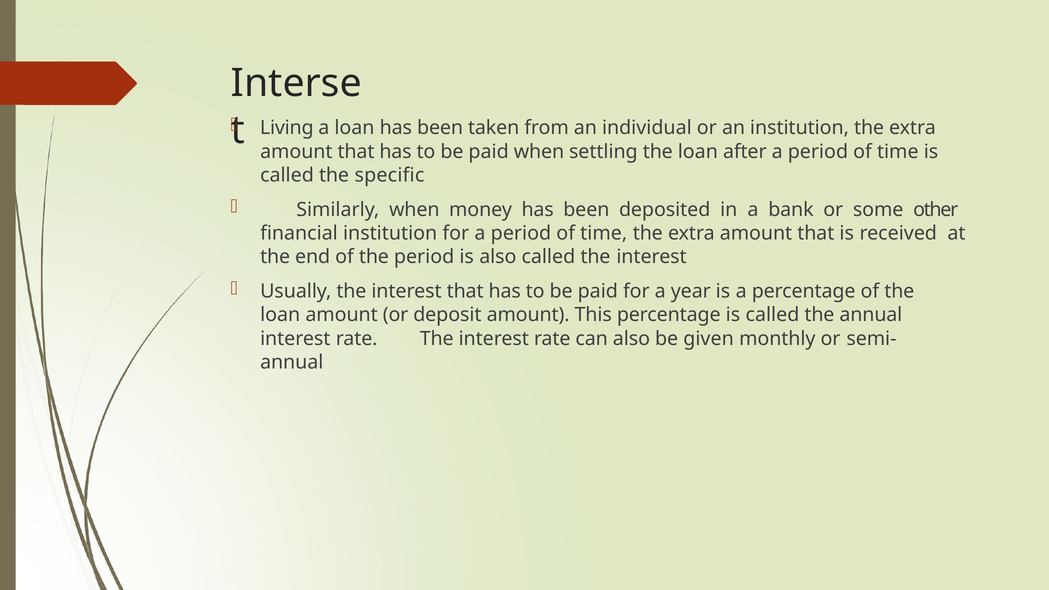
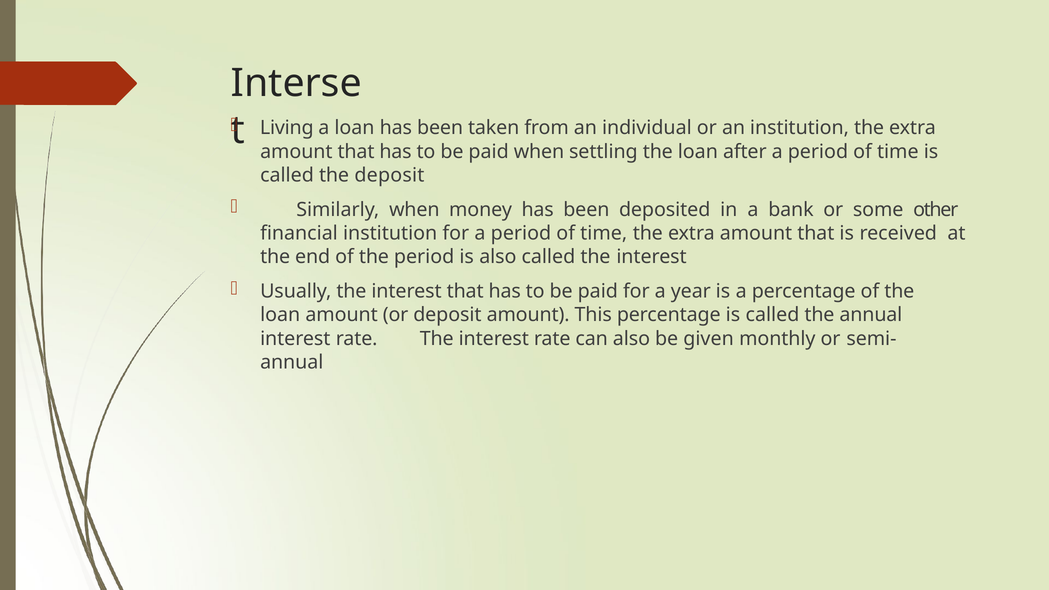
the specific: specific -> deposit
